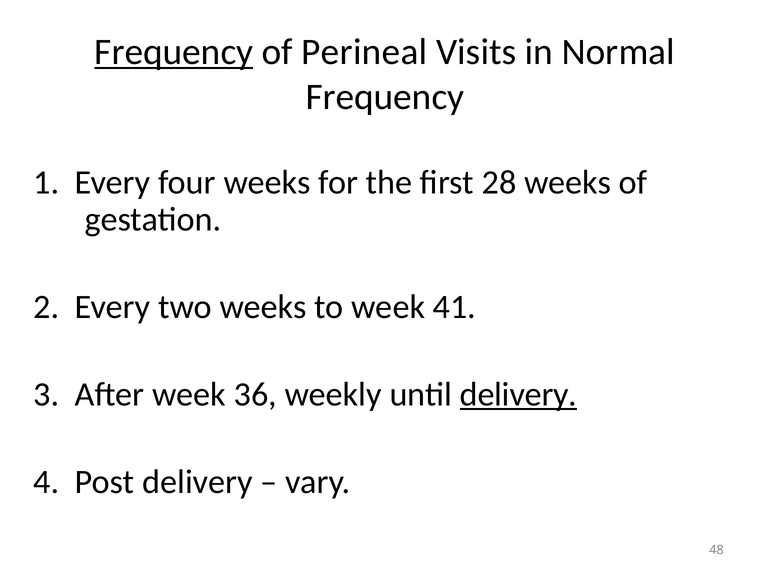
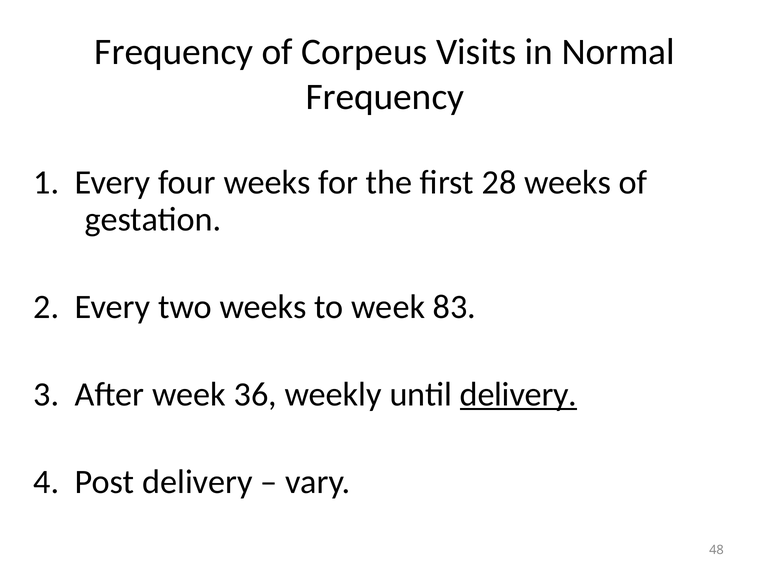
Frequency at (174, 52) underline: present -> none
Perineal: Perineal -> Corpeus
41: 41 -> 83
